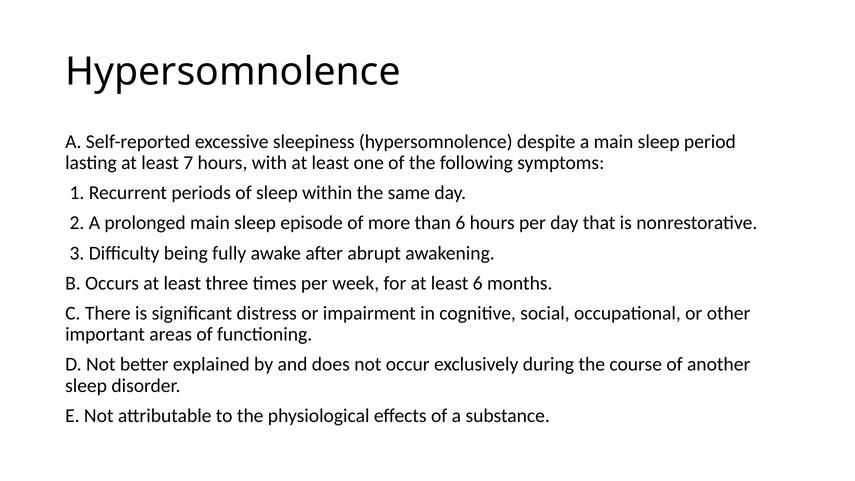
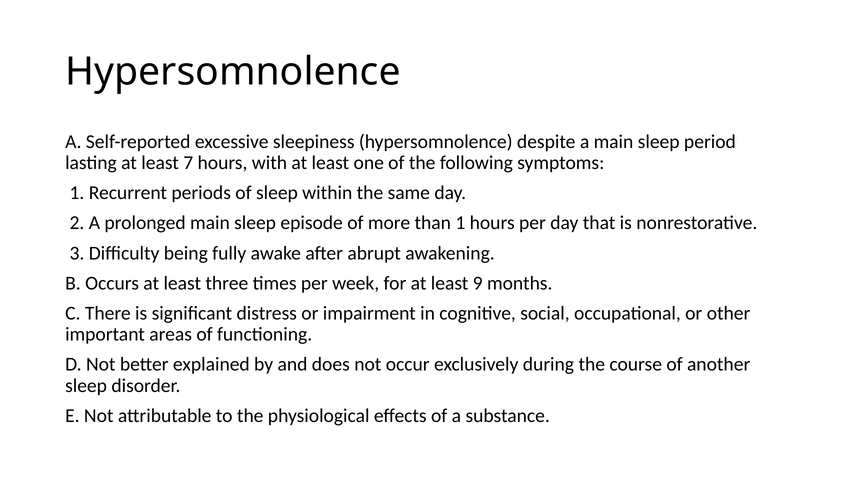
than 6: 6 -> 1
least 6: 6 -> 9
